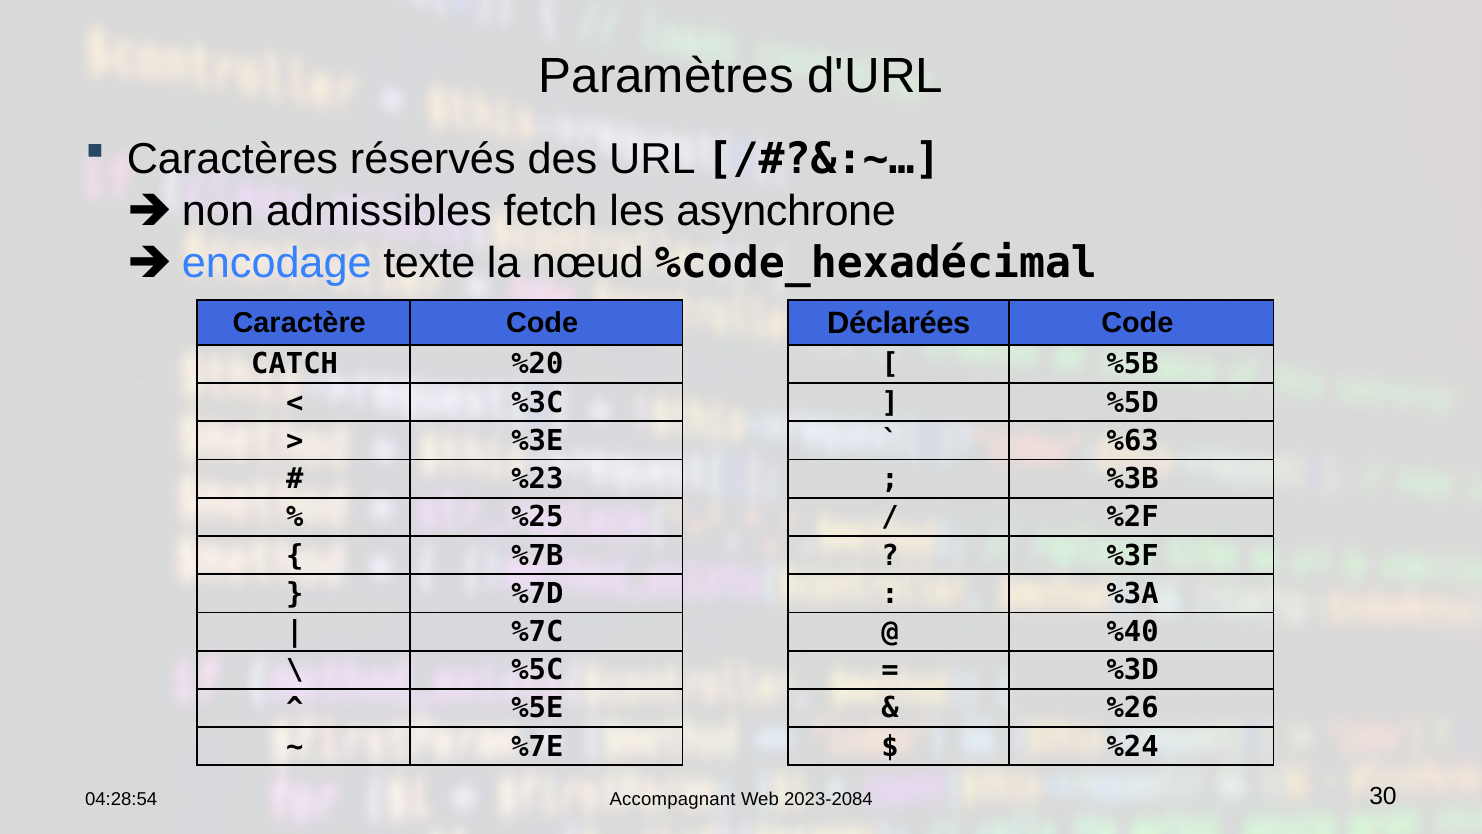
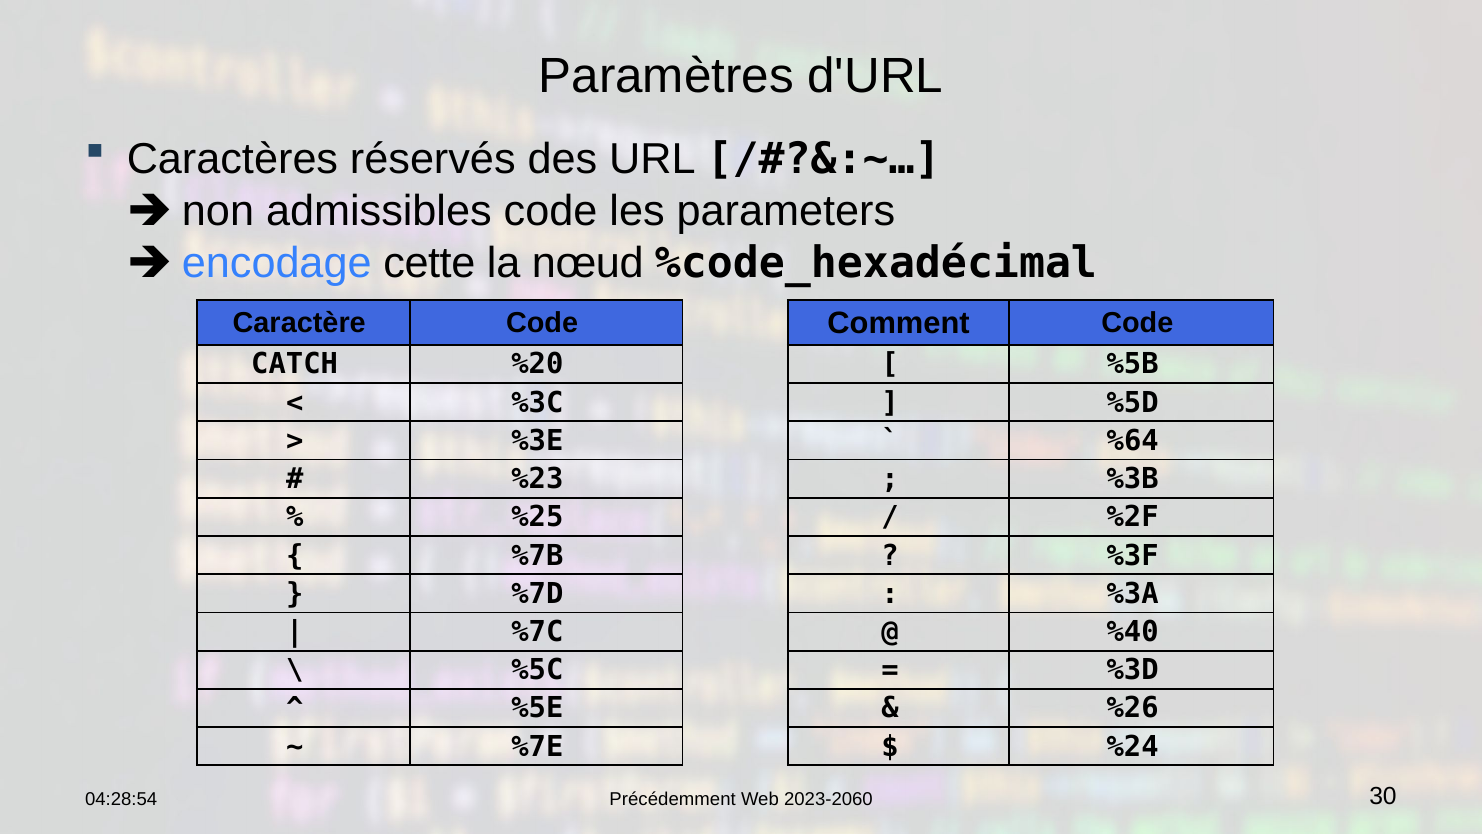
admissibles fetch: fetch -> code
asynchrone: asynchrone -> parameters
texte: texte -> cette
Déclarées: Déclarées -> Comment
%63: %63 -> %64
Accompagnant: Accompagnant -> Précédemment
2023-2084: 2023-2084 -> 2023-2060
